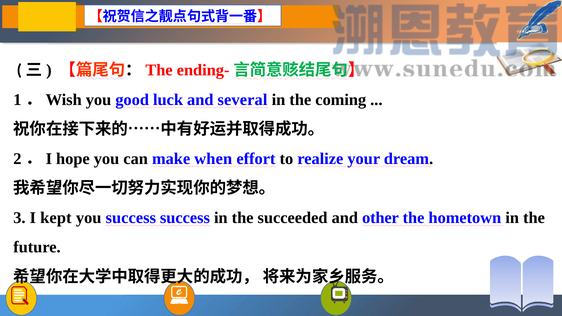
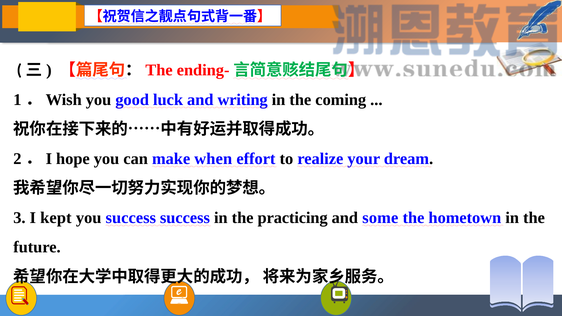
several: several -> writing
succeeded: succeeded -> practicing
other: other -> some
